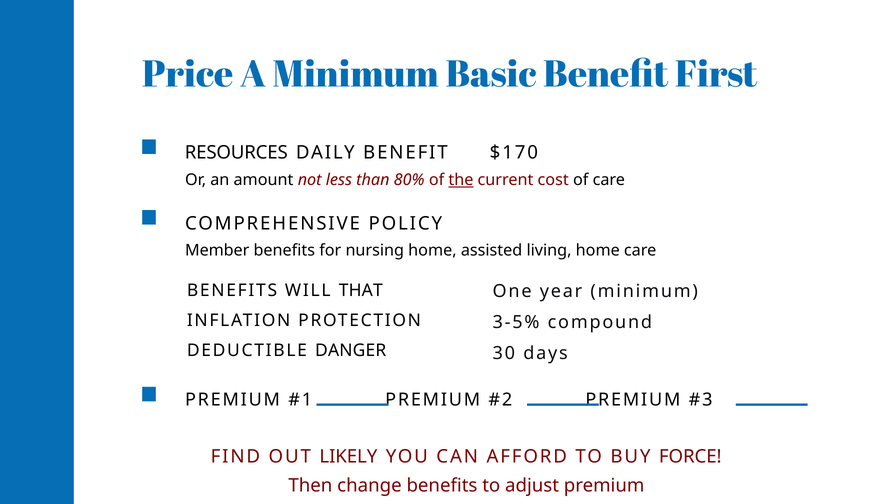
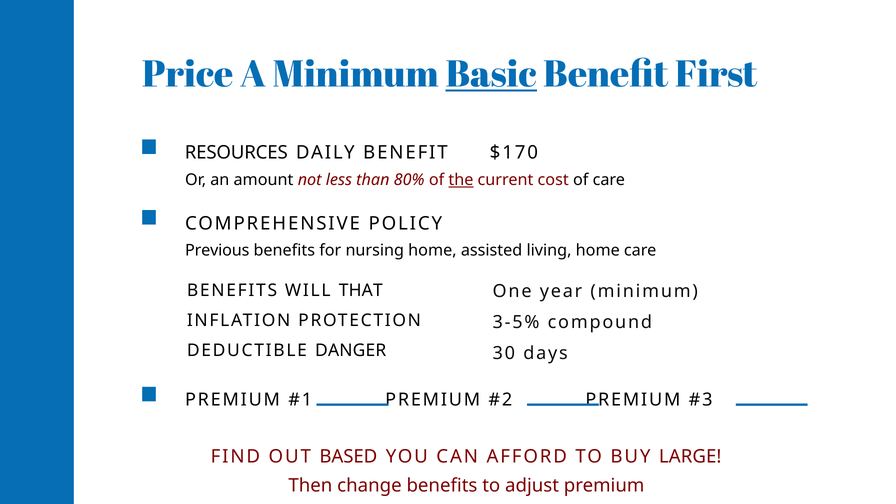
Basic underline: none -> present
Member: Member -> Previous
LIKELY: LIKELY -> BASED
FORCE: FORCE -> LARGE
